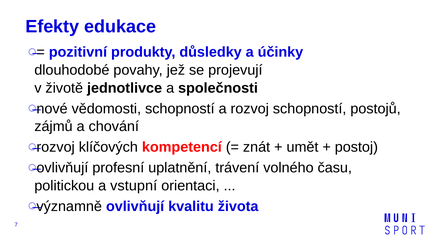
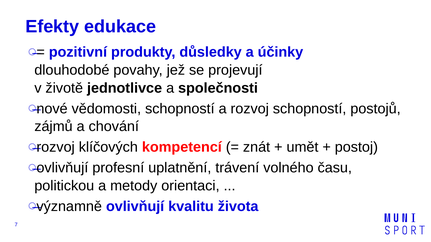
vstupní: vstupní -> metody
